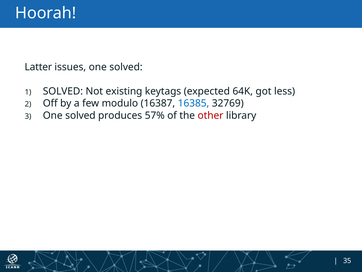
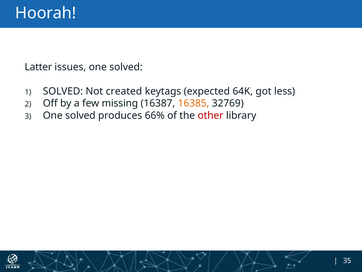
existing: existing -> created
modulo: modulo -> missing
16385 colour: blue -> orange
57%: 57% -> 66%
